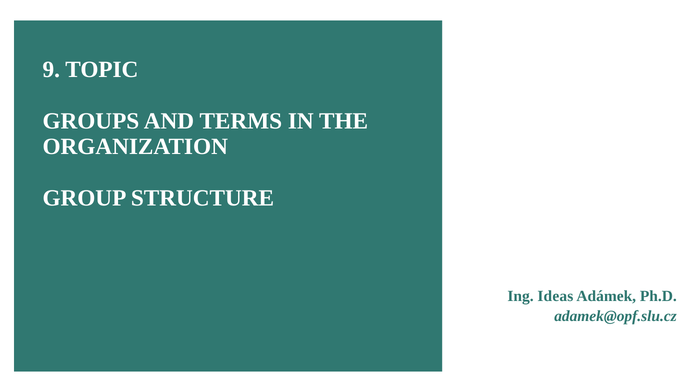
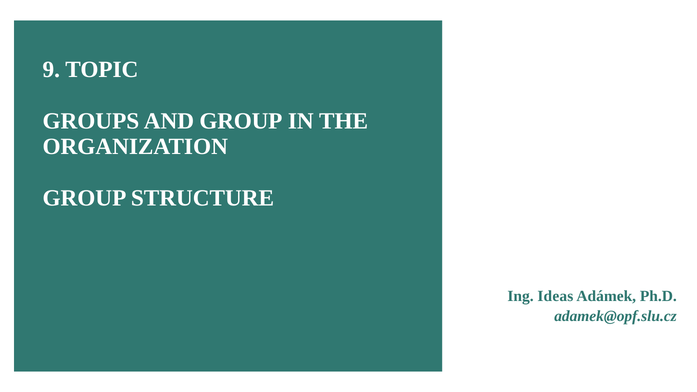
AND TERMS: TERMS -> GROUP
